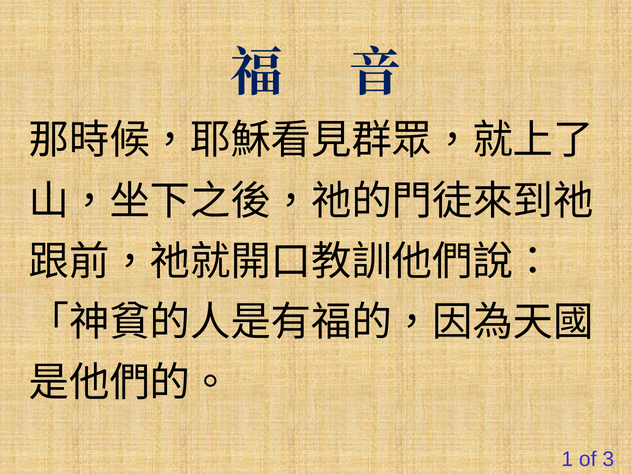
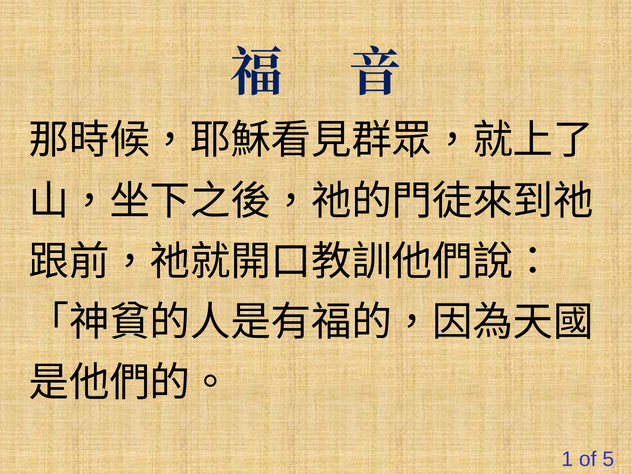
3: 3 -> 5
